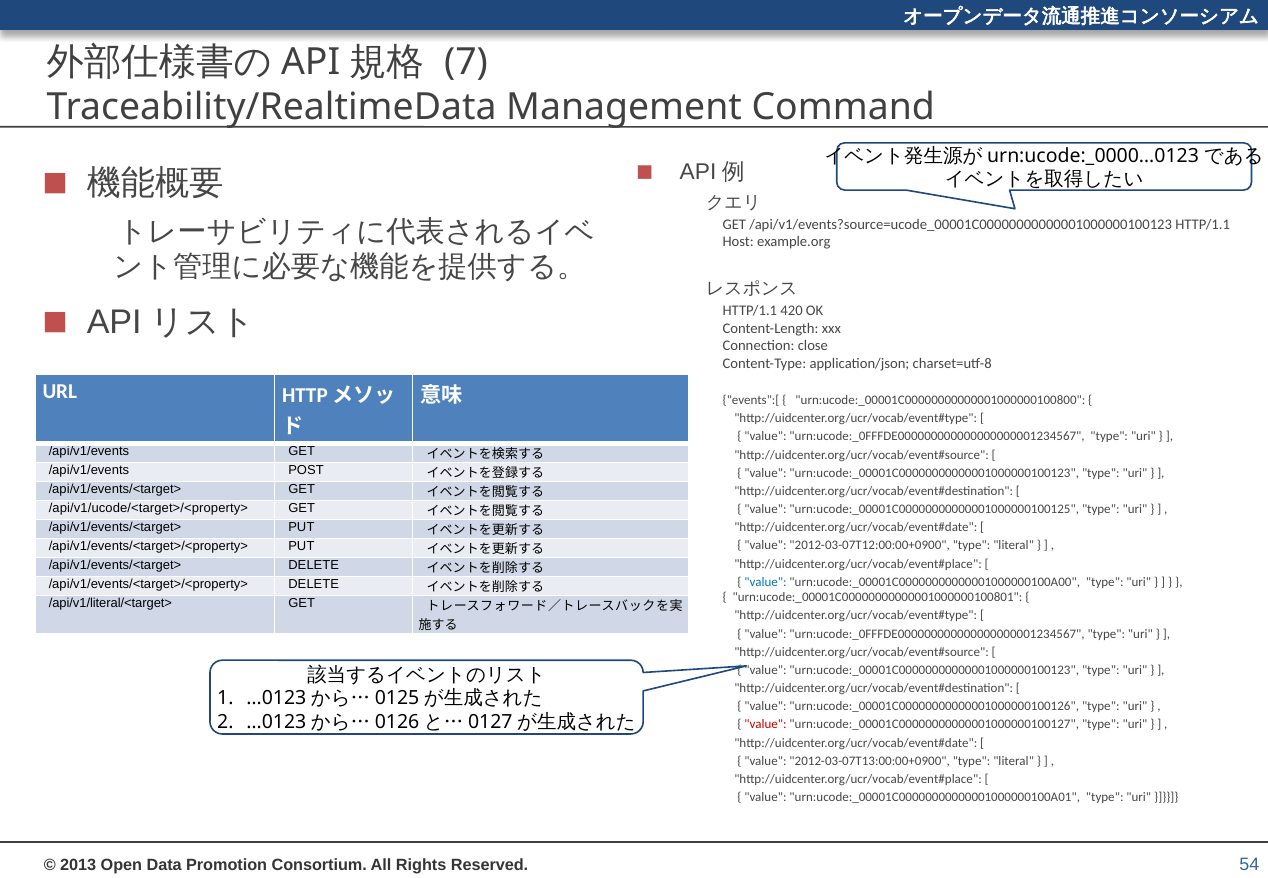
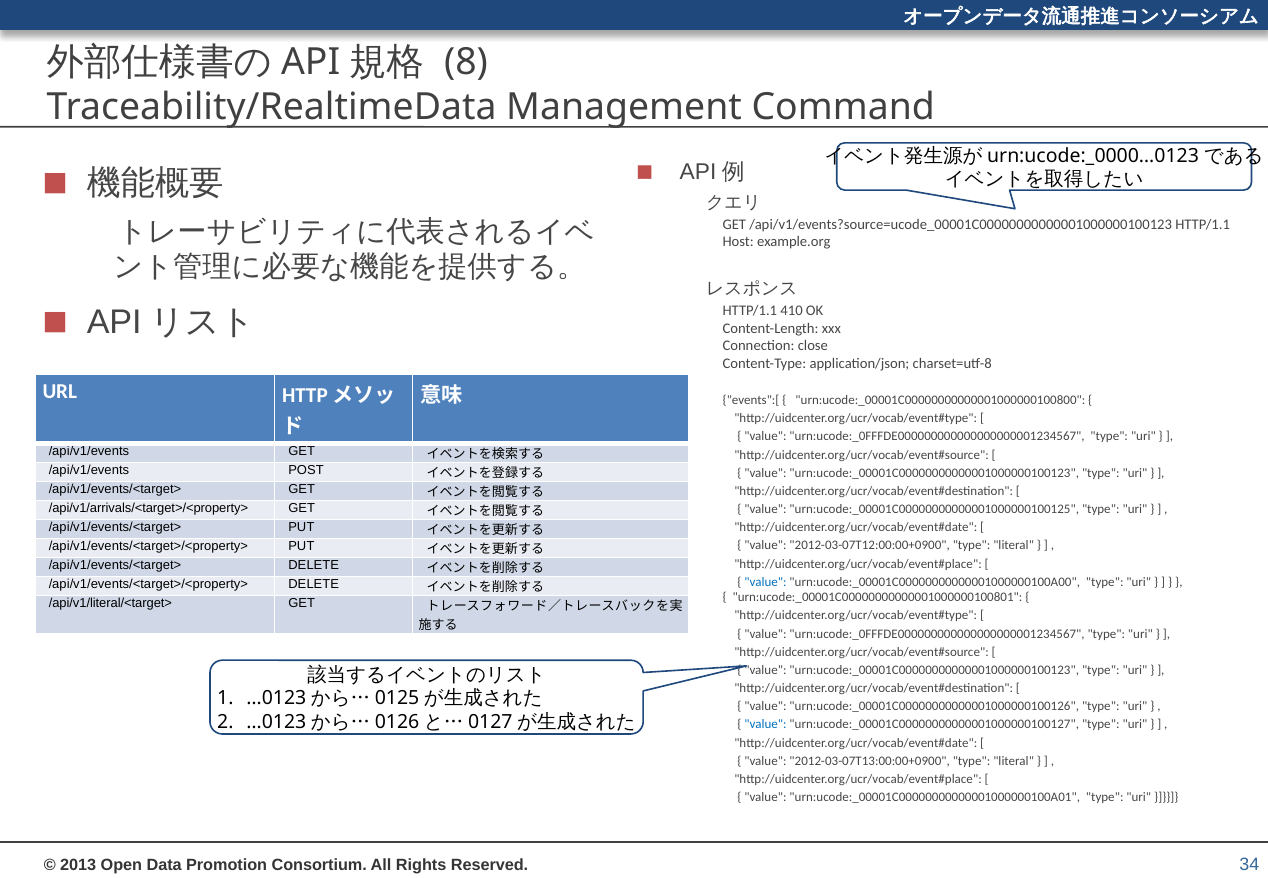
7: 7 -> 8
420: 420 -> 410
/api/v1/ucode/<target>/<property>: /api/v1/ucode/<target>/<property> -> /api/v1/arrivals/<target>/<property>
value at (765, 724) colour: red -> blue
54: 54 -> 34
